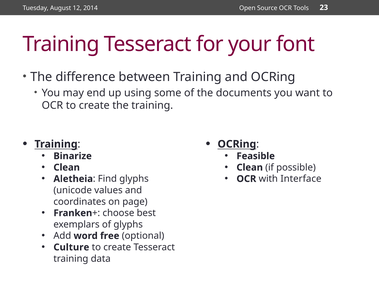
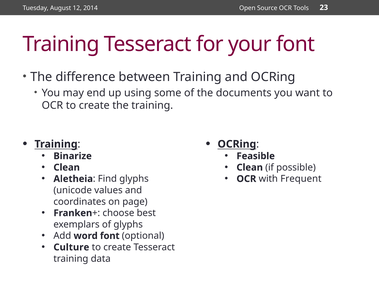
Interface: Interface -> Frequent
word free: free -> font
